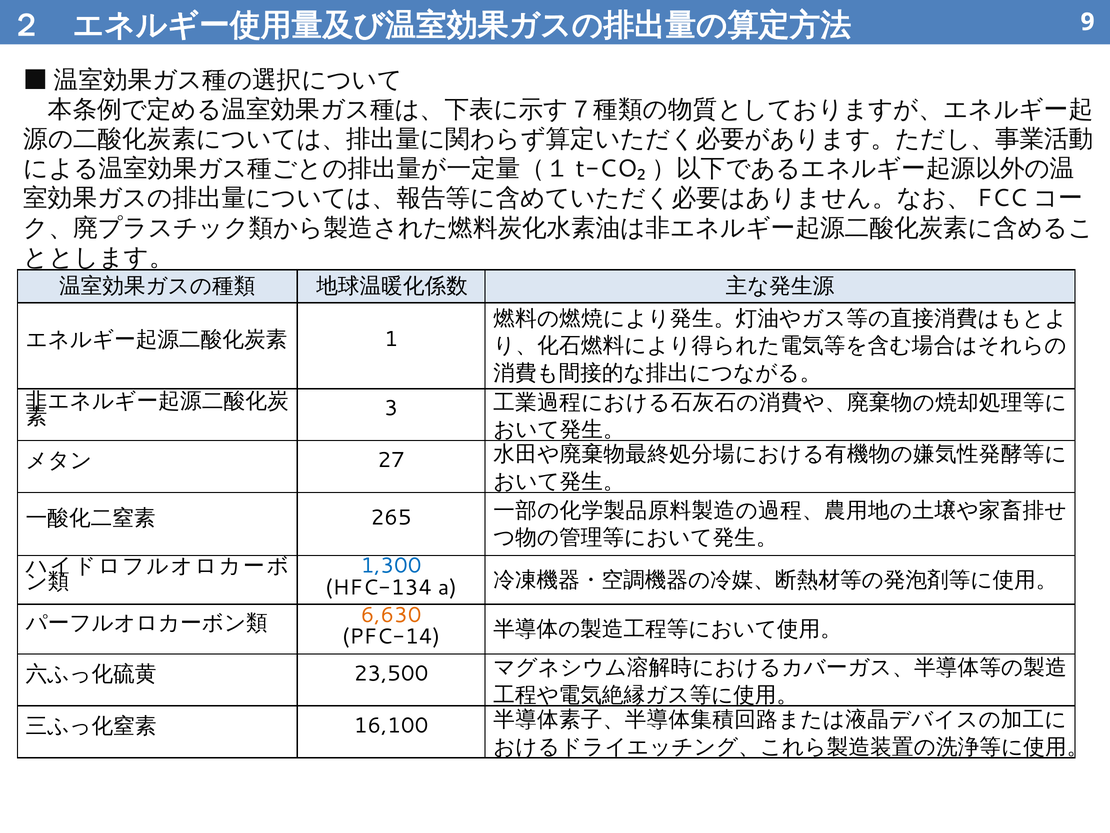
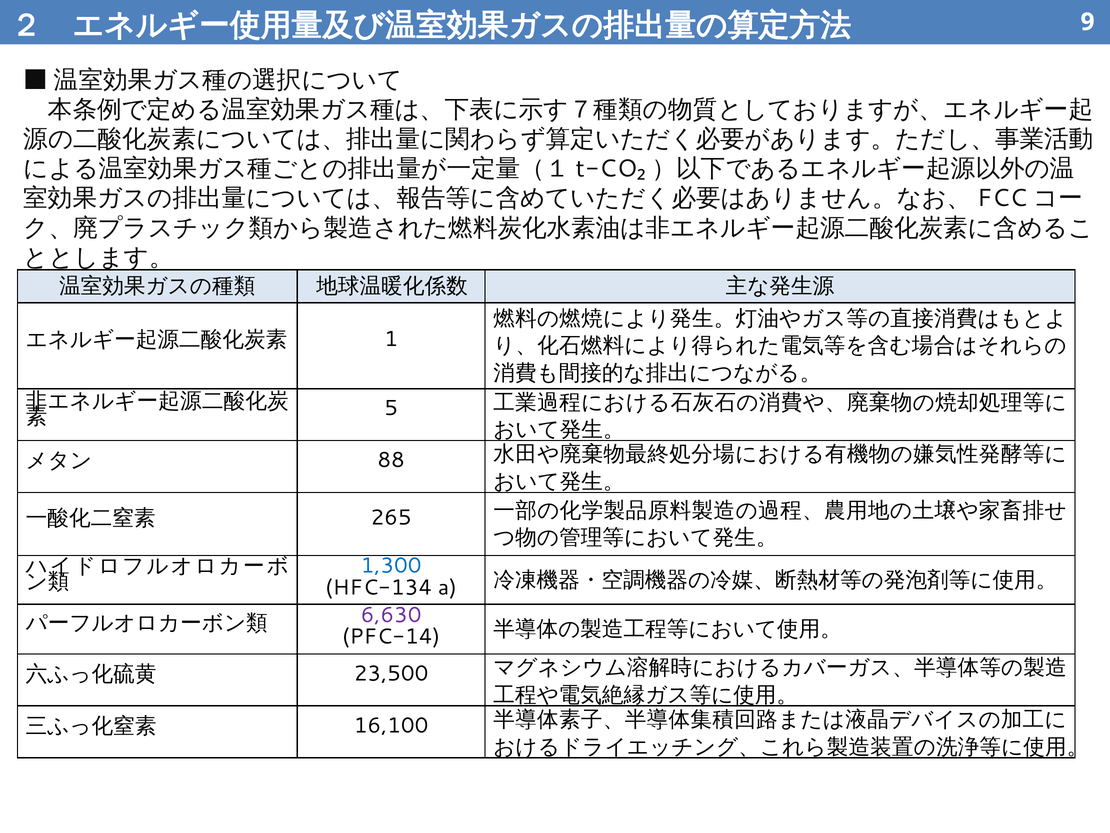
3: 3 -> 5
27: 27 -> 88
6,630 colour: orange -> purple
